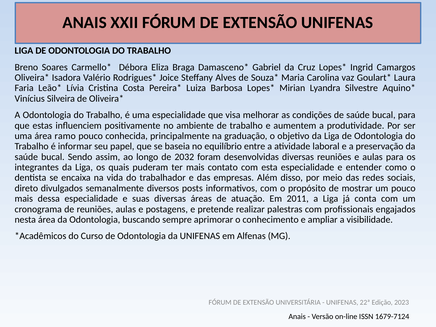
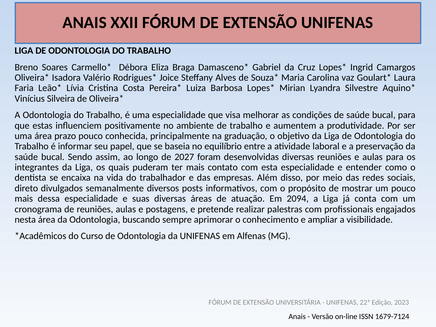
ramo: ramo -> prazo
2032: 2032 -> 2027
2011: 2011 -> 2094
